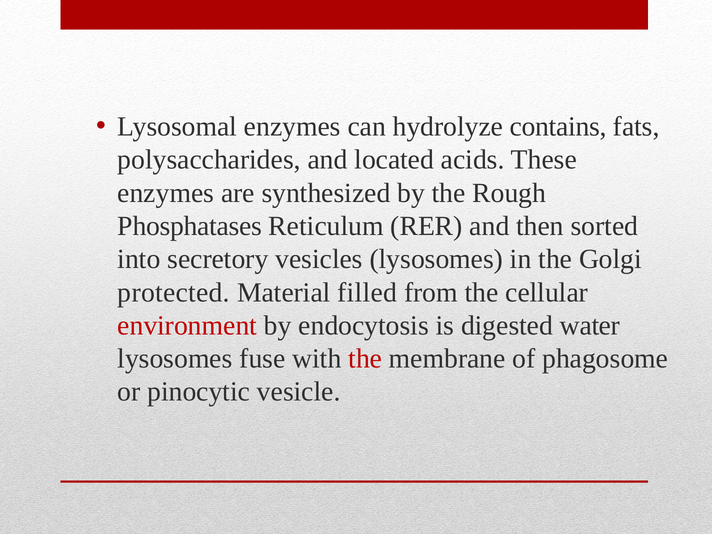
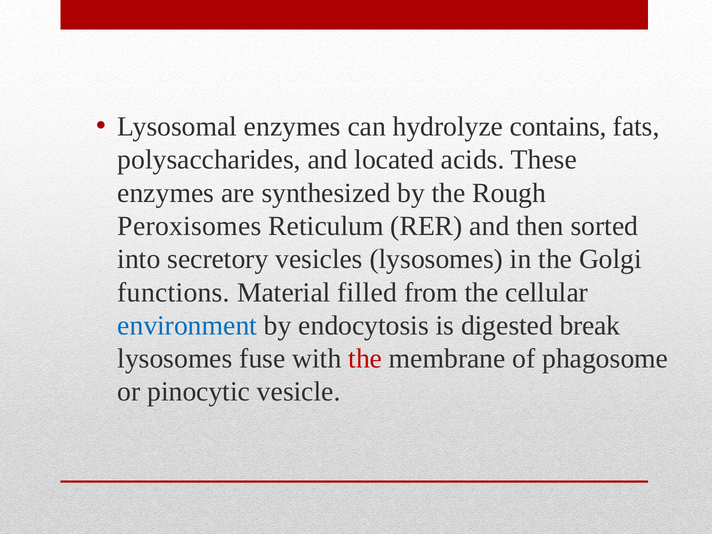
Phosphatases: Phosphatases -> Peroxisomes
protected: protected -> functions
environment colour: red -> blue
water: water -> break
